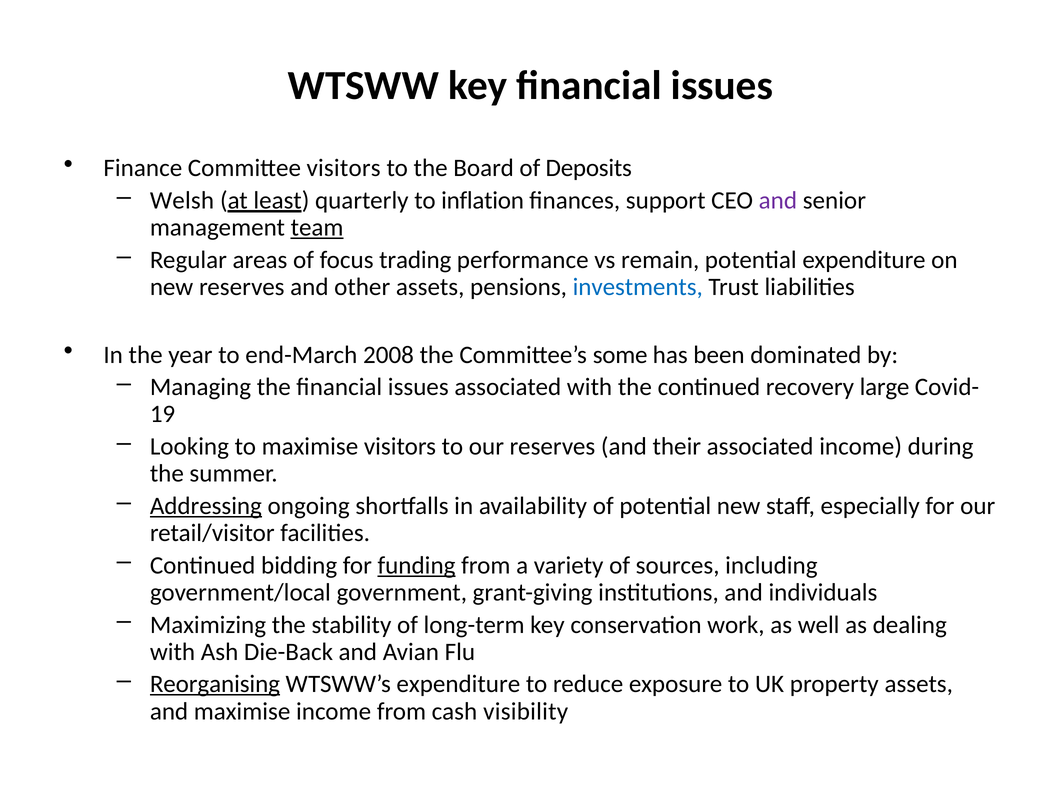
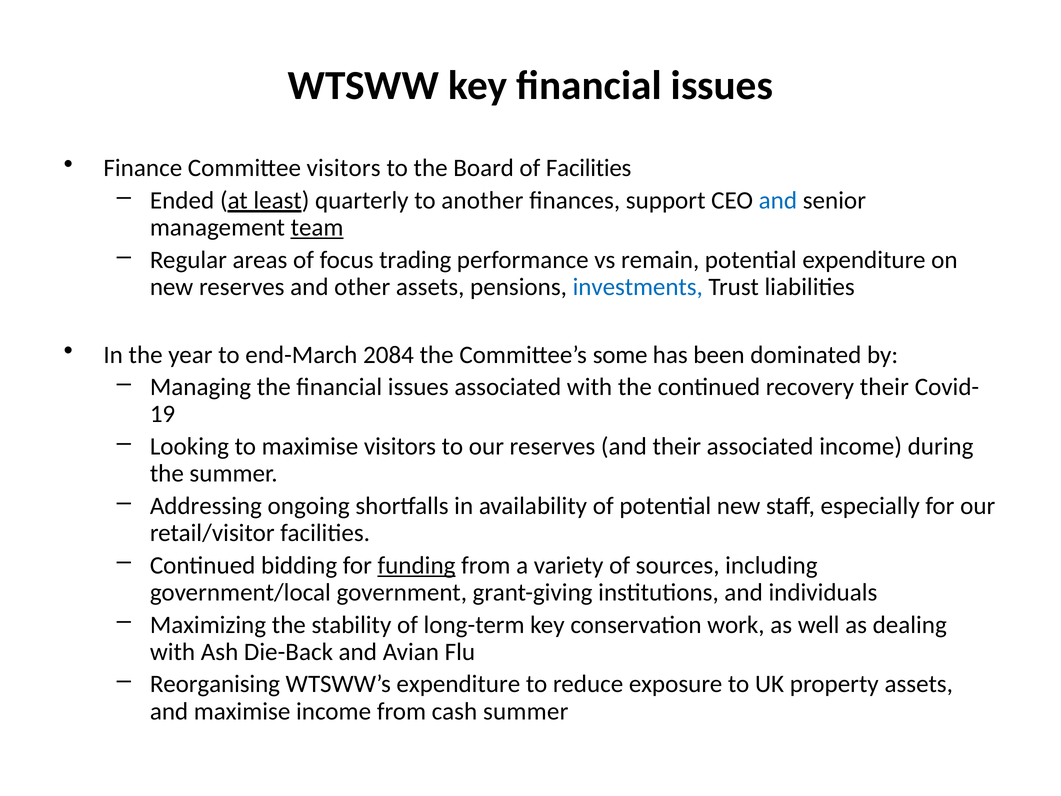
of Deposits: Deposits -> Facilities
Welsh: Welsh -> Ended
inflation: inflation -> another
and at (778, 201) colour: purple -> blue
2008: 2008 -> 2084
recovery large: large -> their
Addressing underline: present -> none
Reorganising underline: present -> none
cash visibility: visibility -> summer
